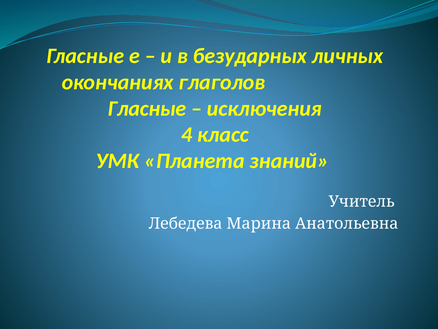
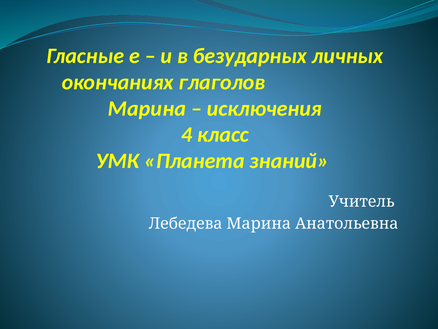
Гласные at (147, 108): Гласные -> Марина
